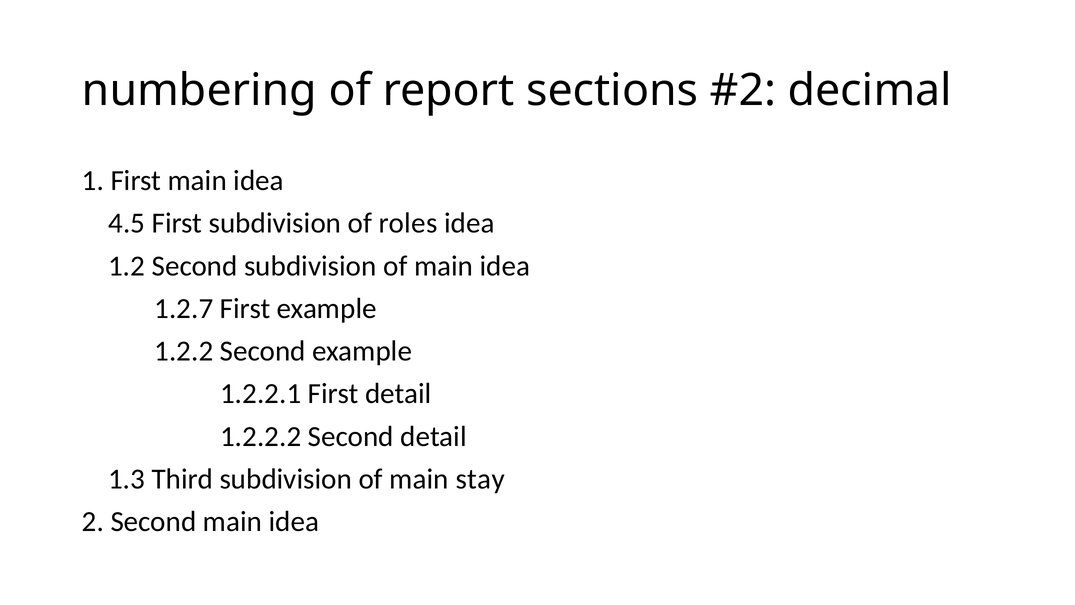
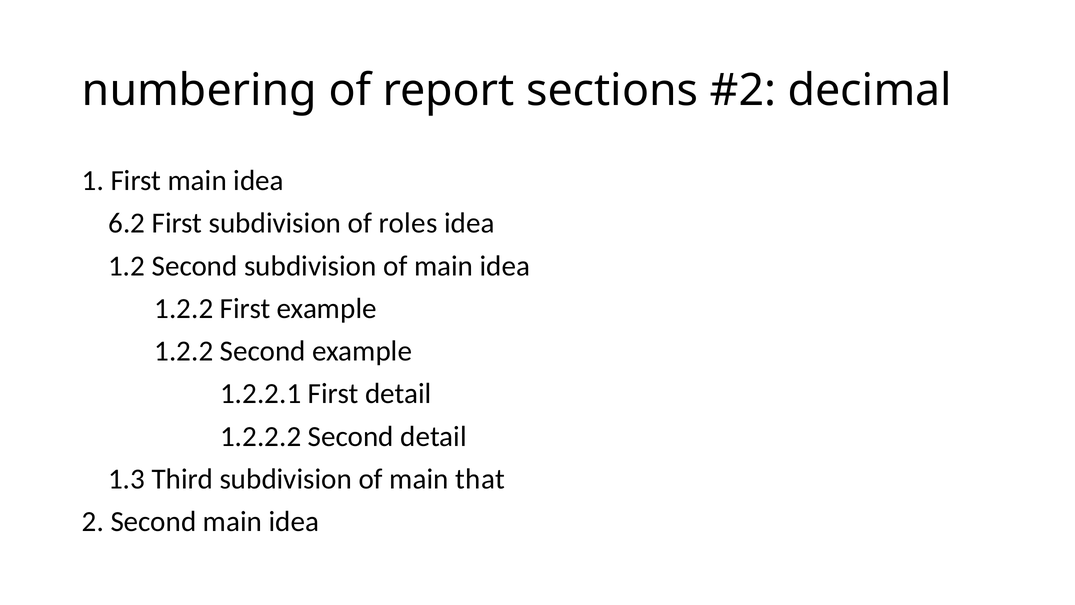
4.5: 4.5 -> 6.2
1.2.7 at (184, 308): 1.2.7 -> 1.2.2
stay: stay -> that
